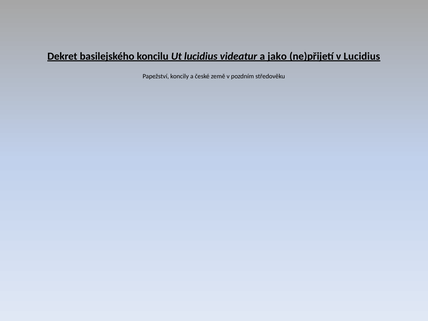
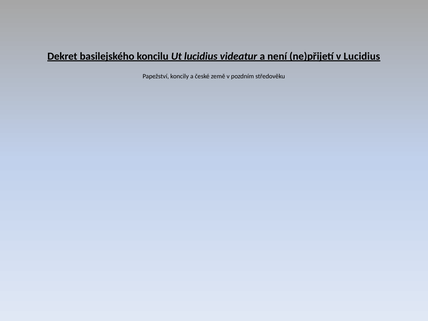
jako: jako -> není
